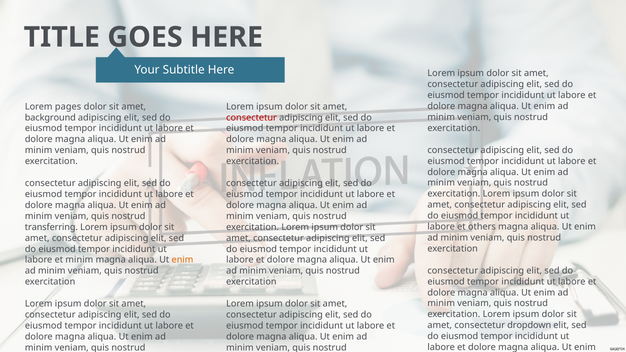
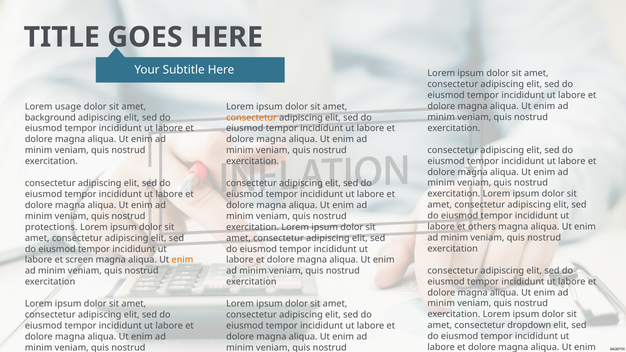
pages: pages -> usage
consectetur at (252, 118) colour: red -> orange
transferring: transferring -> protections
et minim: minim -> screen
